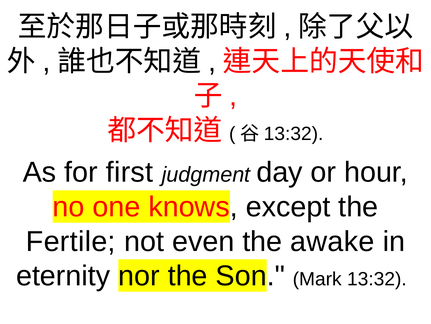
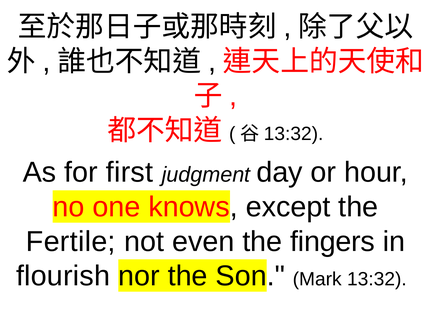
awake: awake -> fingers
eternity: eternity -> flourish
